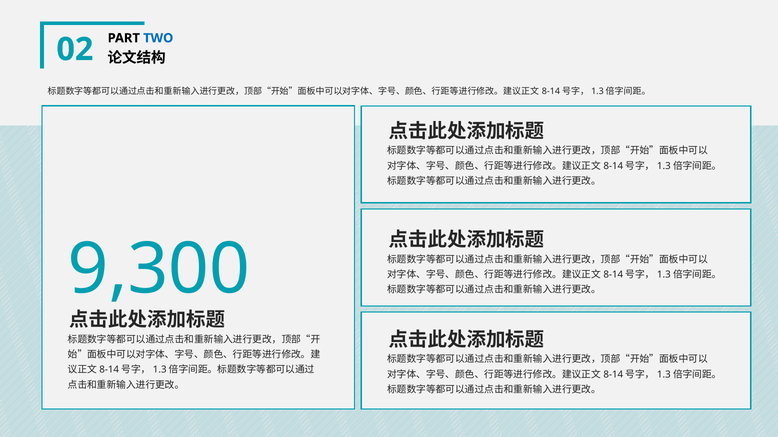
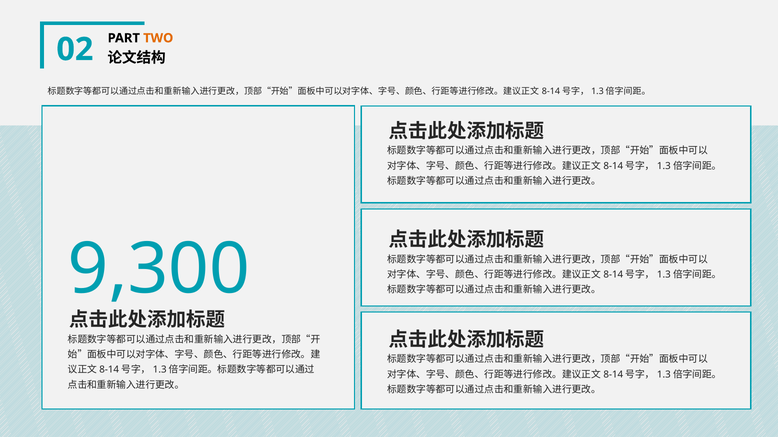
TWO colour: blue -> orange
